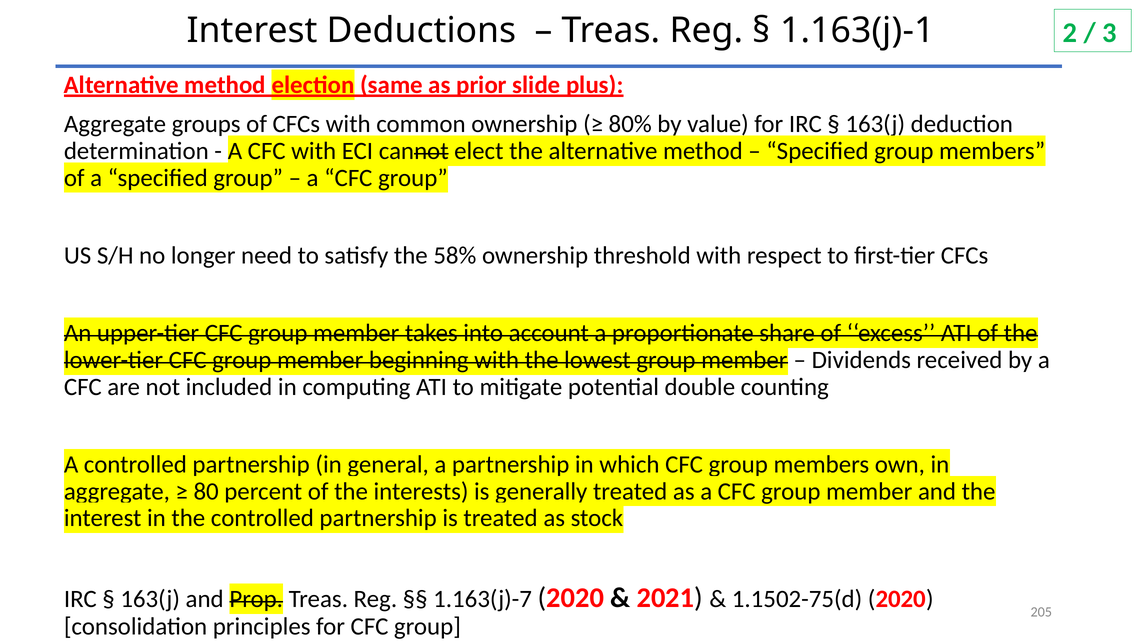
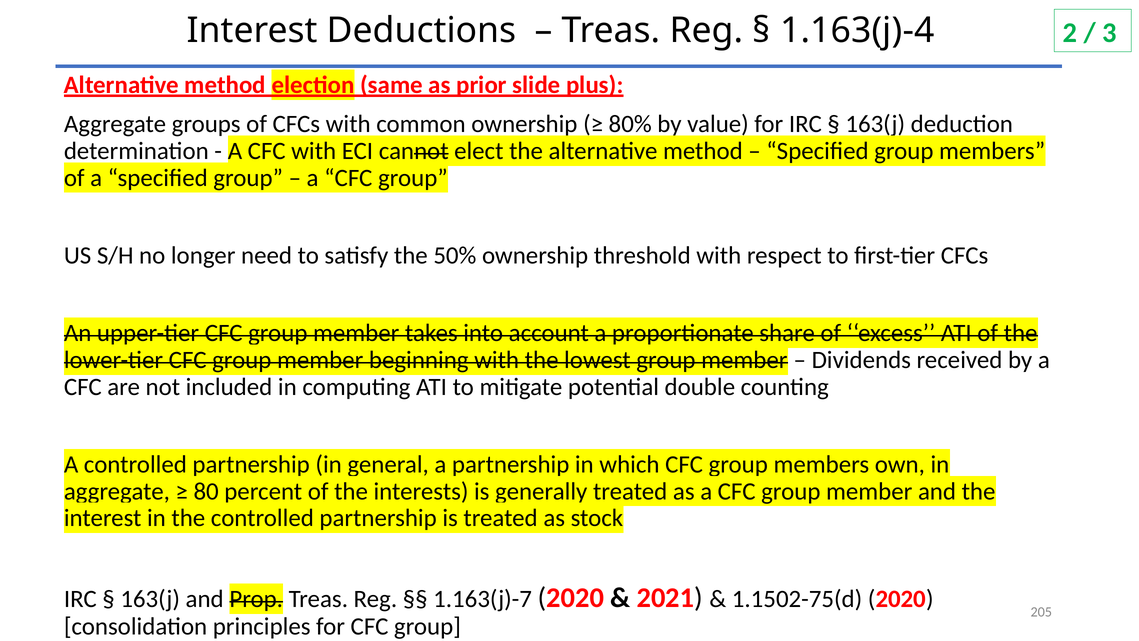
1.163(j)-1: 1.163(j)-1 -> 1.163(j)-4
58%: 58% -> 50%
